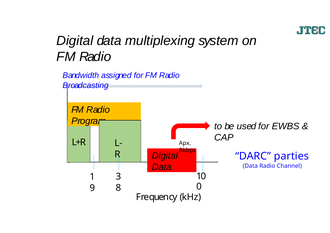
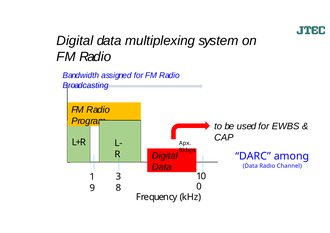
parties: parties -> among
